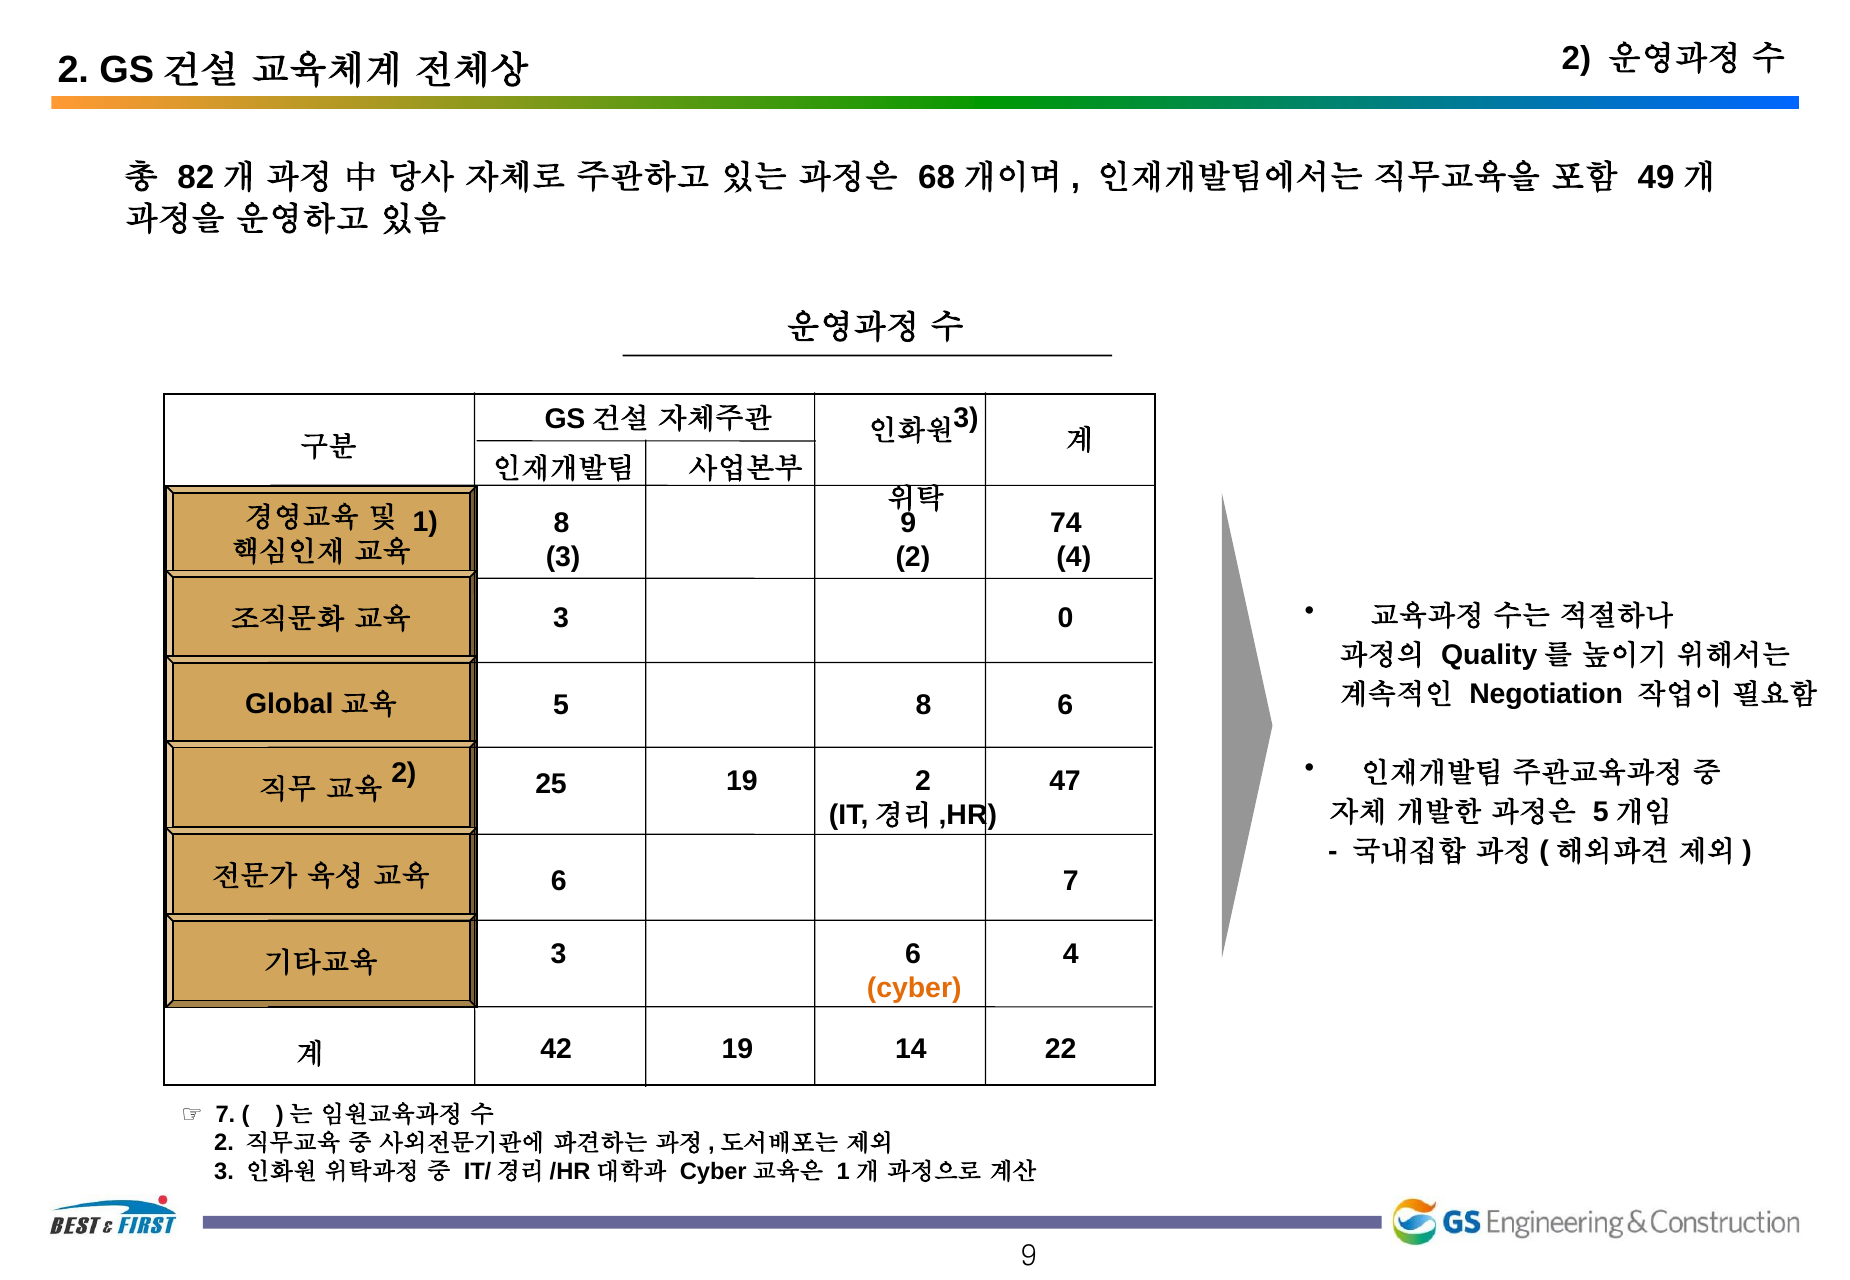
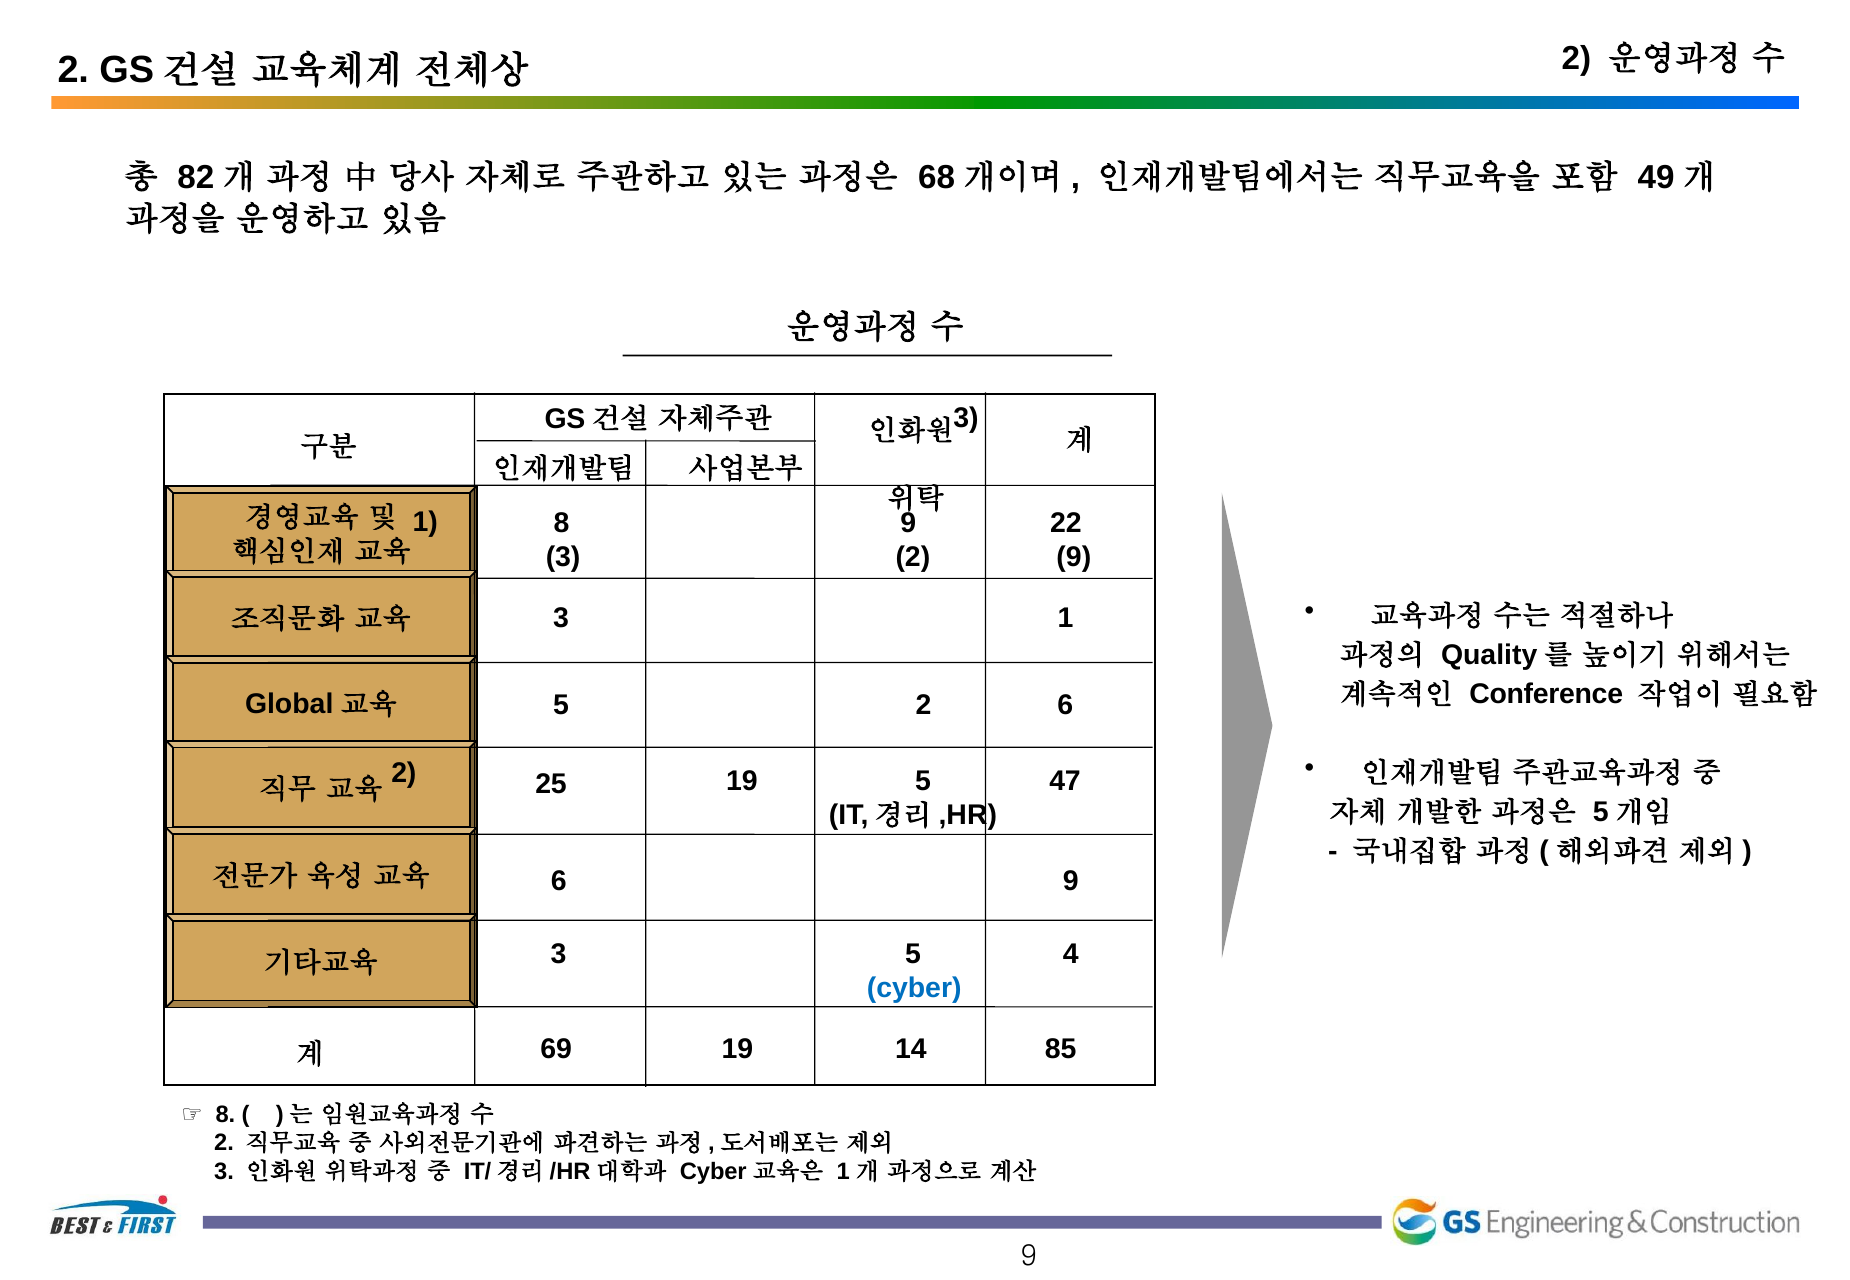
74: 74 -> 22
2 4: 4 -> 9
3 0: 0 -> 1
Negotiation: Negotiation -> Conference
5 8: 8 -> 2
19 2: 2 -> 5
6 7: 7 -> 9
3 6: 6 -> 5
cyber colour: orange -> blue
42: 42 -> 69
22: 22 -> 85
7 at (225, 1115): 7 -> 8
